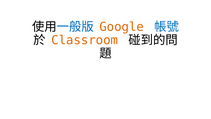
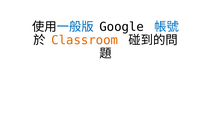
Google colour: orange -> black
